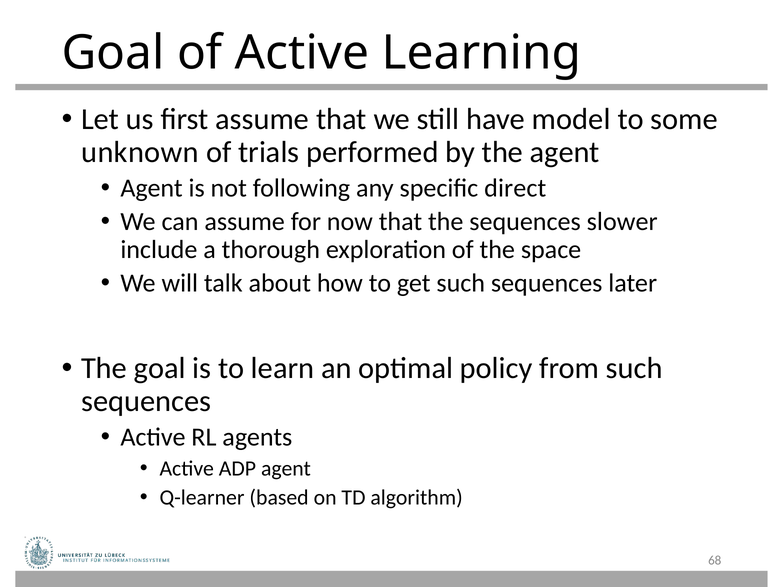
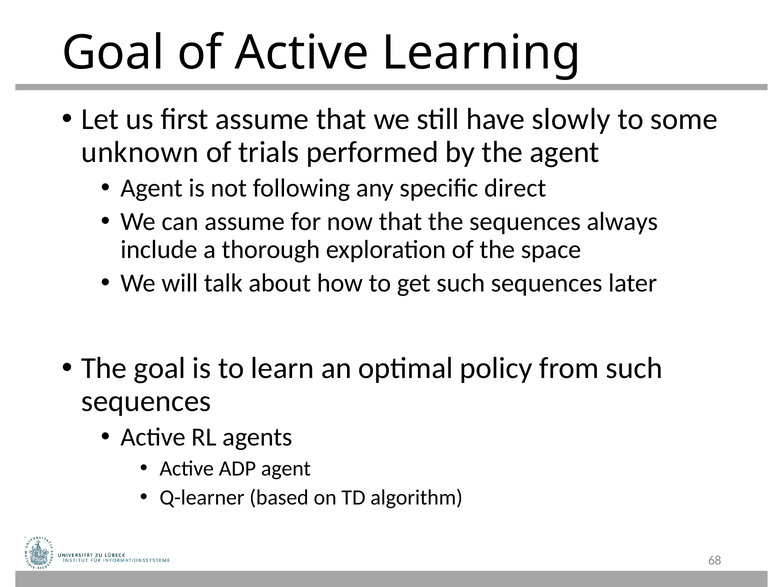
model: model -> slowly
slower: slower -> always
